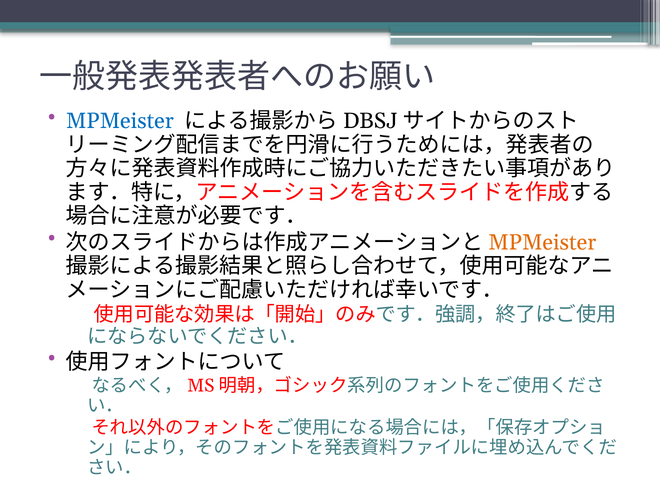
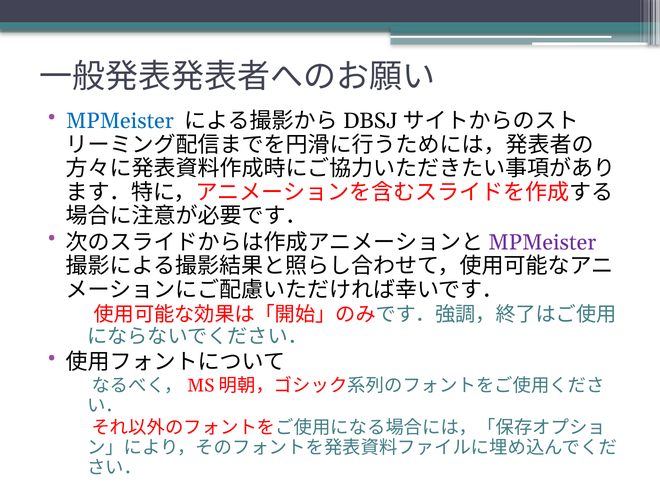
MPMeister at (542, 242) colour: orange -> purple
